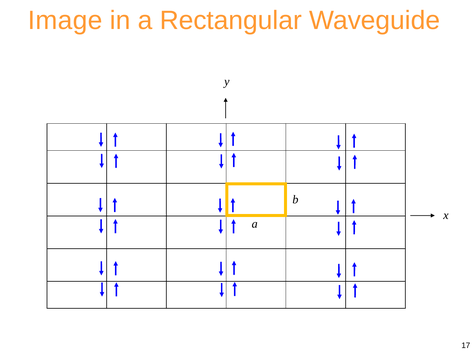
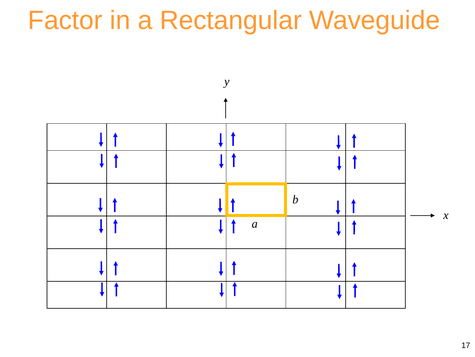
Image: Image -> Factor
